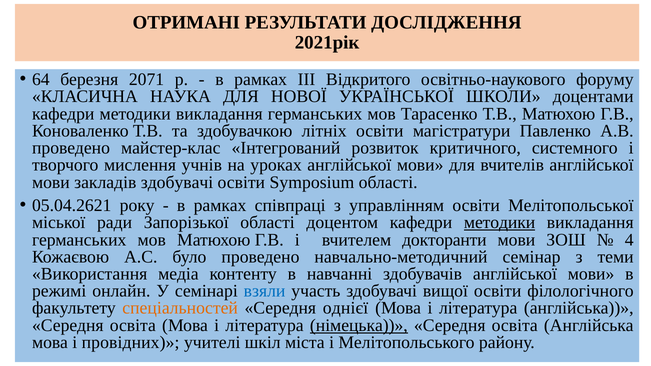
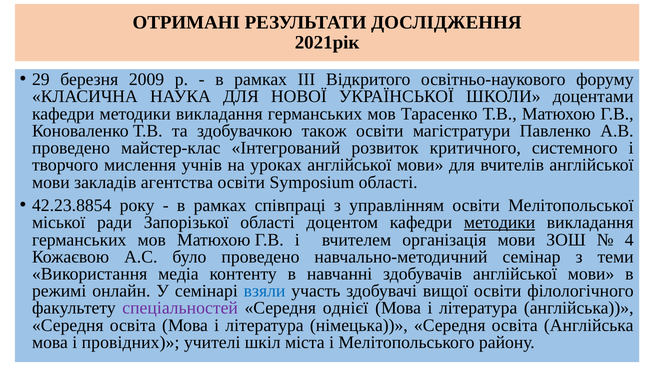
64: 64 -> 29
2071: 2071 -> 2009
літніх: літніх -> також
закладів здобувачі: здобувачі -> агентства
05.04.2621: 05.04.2621 -> 42.23.8854
докторанти: докторанти -> організація
спеціальностей colour: orange -> purple
німецька underline: present -> none
